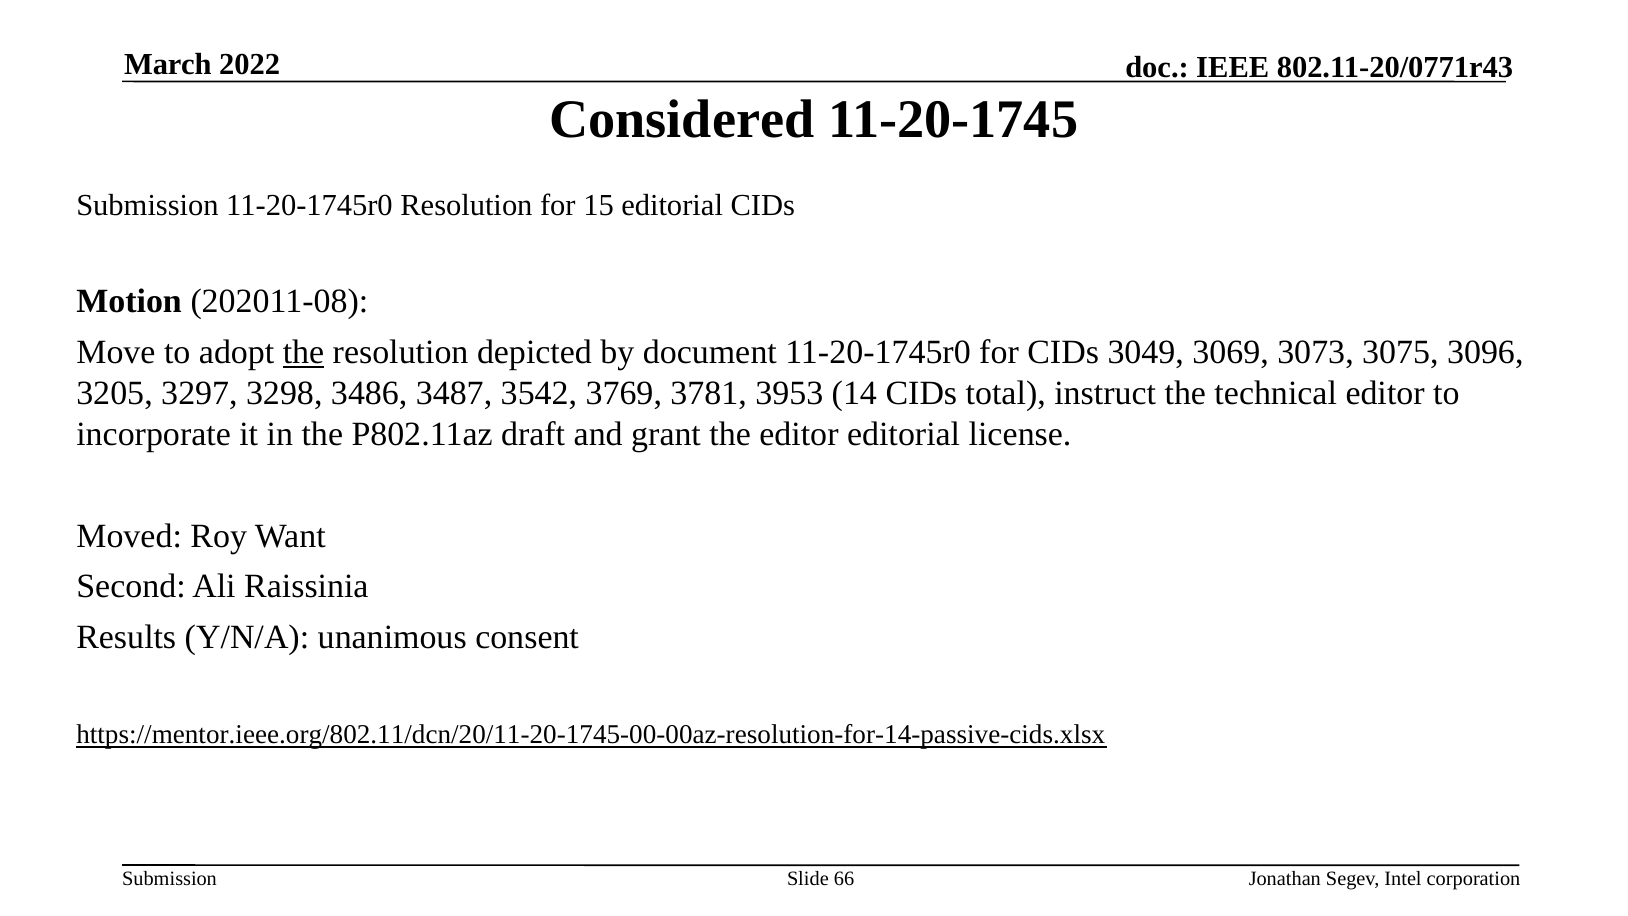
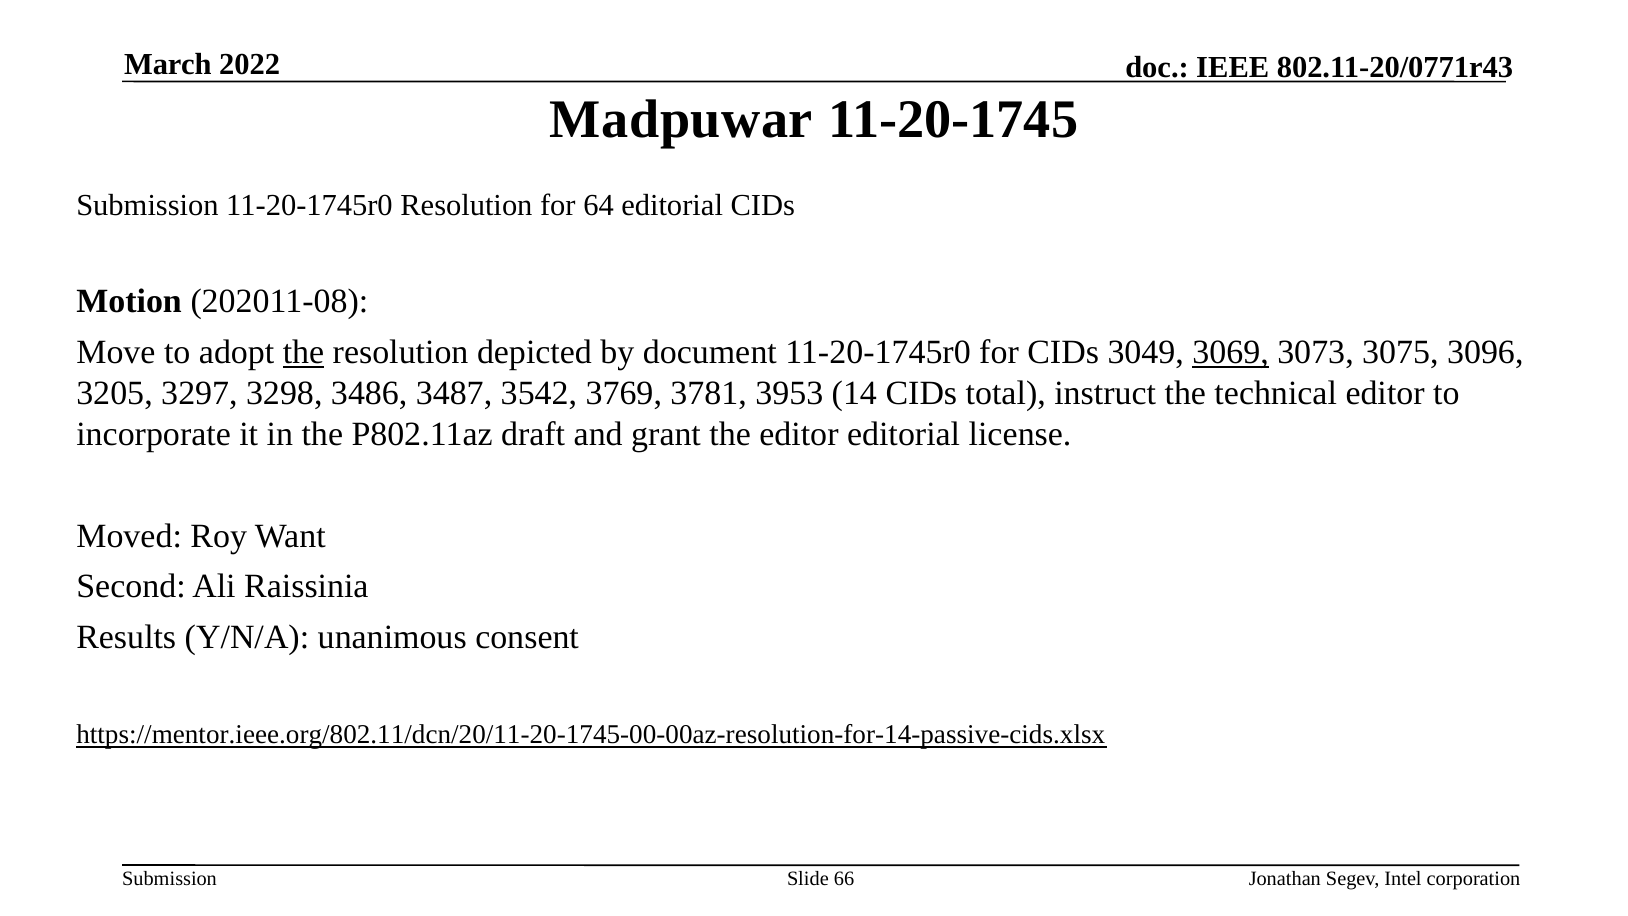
Considered: Considered -> Madpuwar
15: 15 -> 64
3069 underline: none -> present
